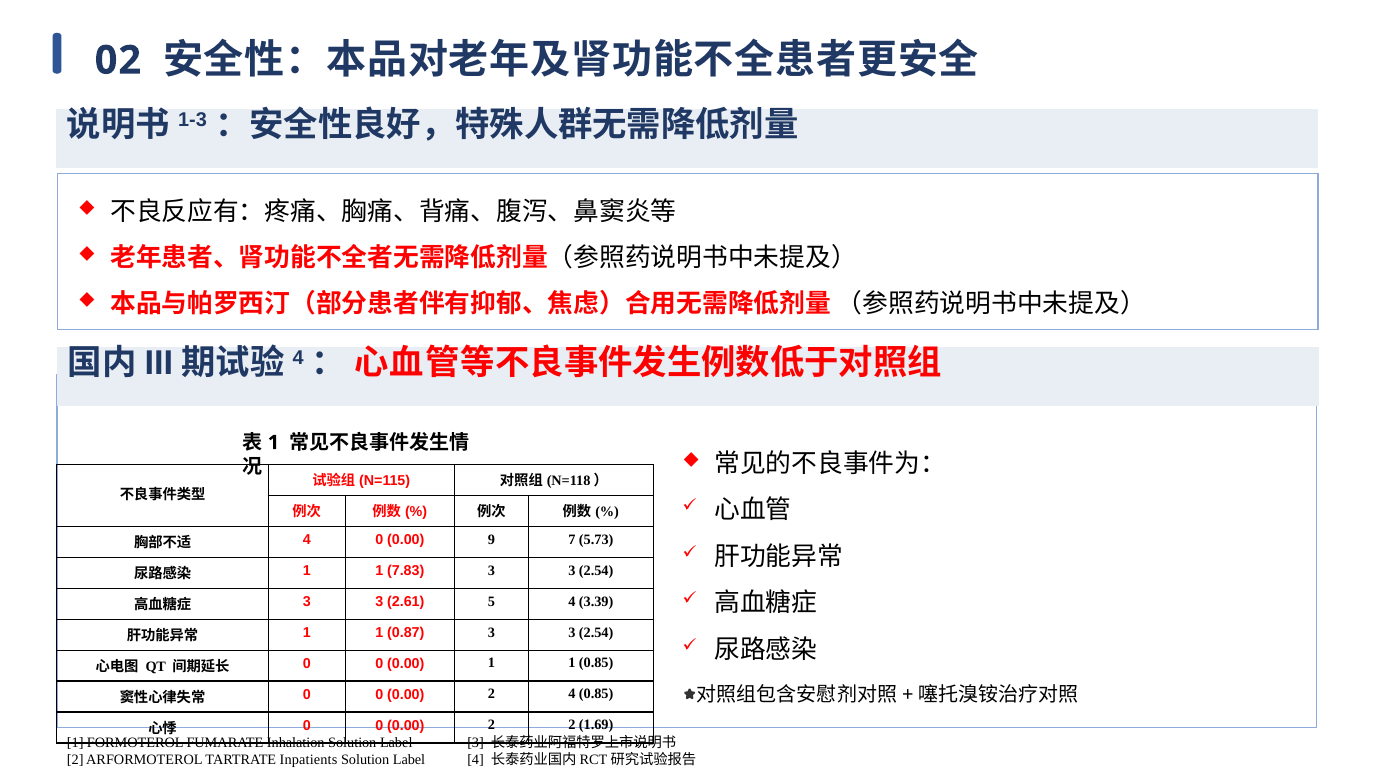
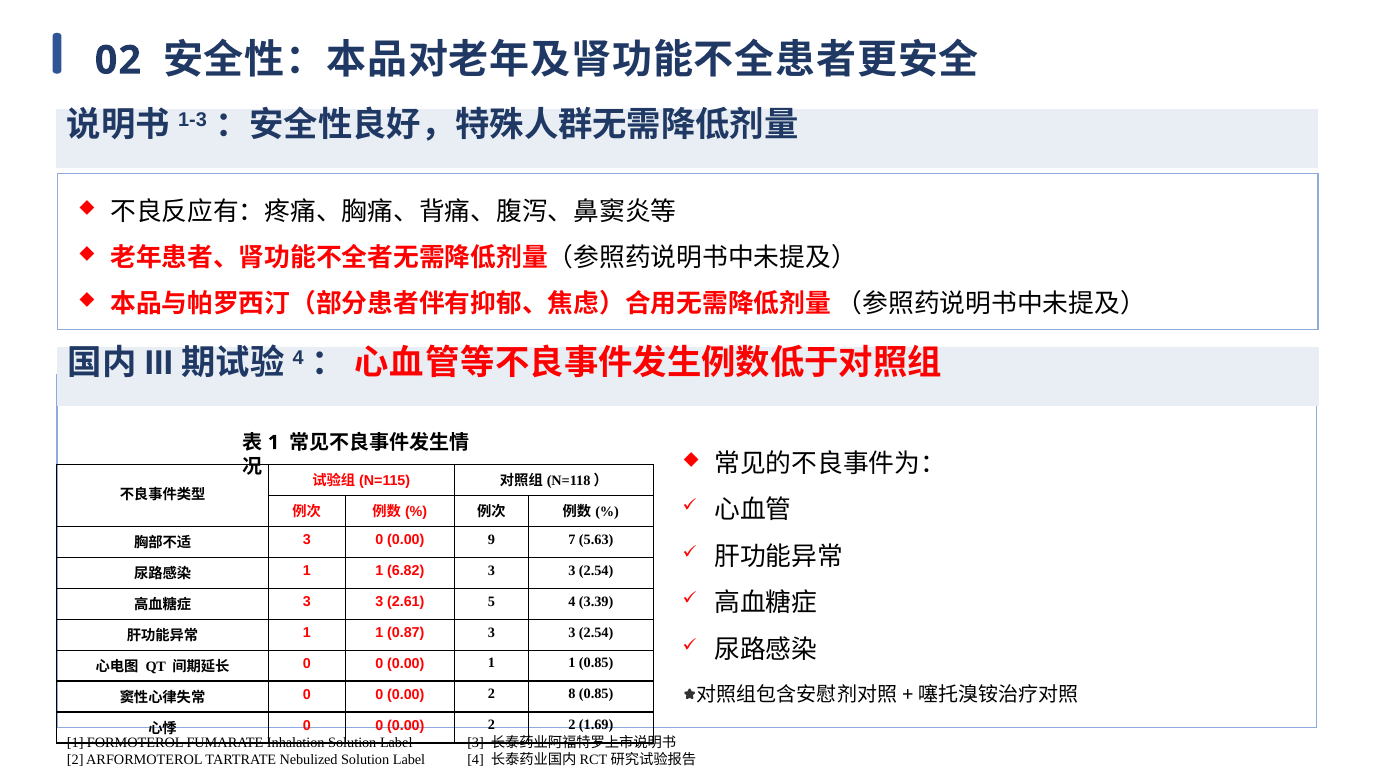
4 at (307, 539): 4 -> 3
5.73: 5.73 -> 5.63
7.83: 7.83 -> 6.82
2 4: 4 -> 8
Inpatients: Inpatients -> Nebulized
